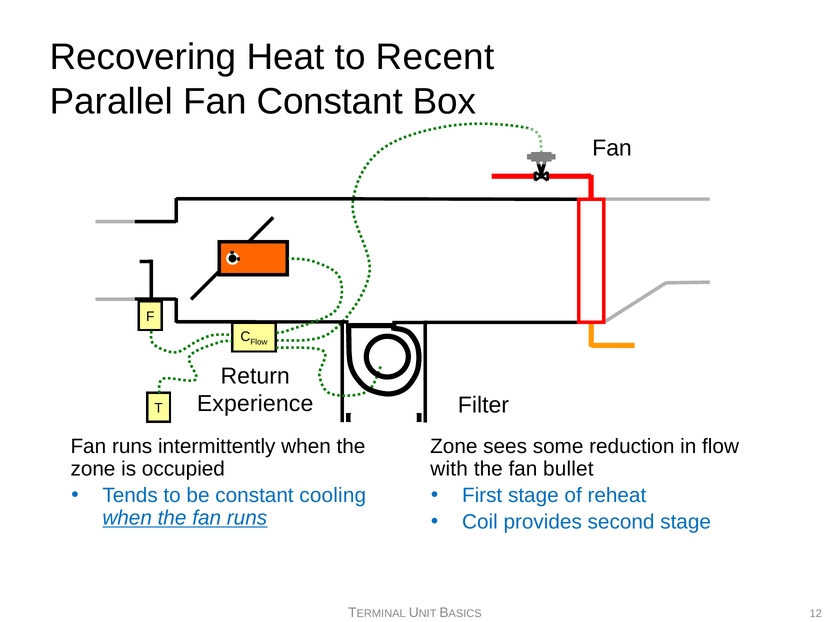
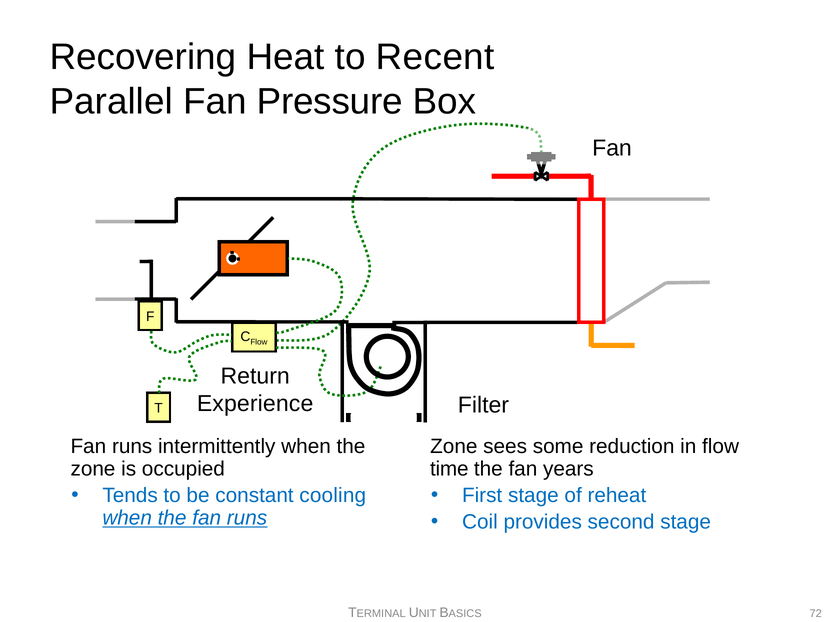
Fan Constant: Constant -> Pressure
with: with -> time
bullet: bullet -> years
12: 12 -> 72
